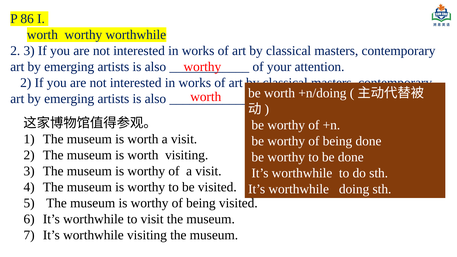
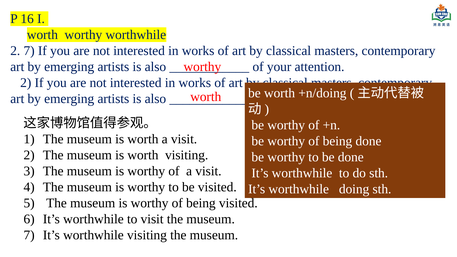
86: 86 -> 16
2 3: 3 -> 7
